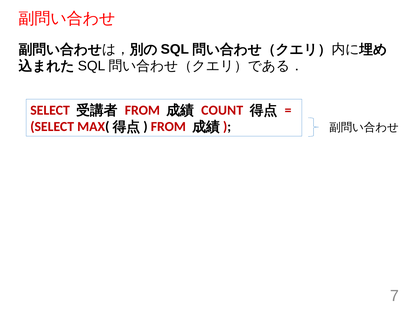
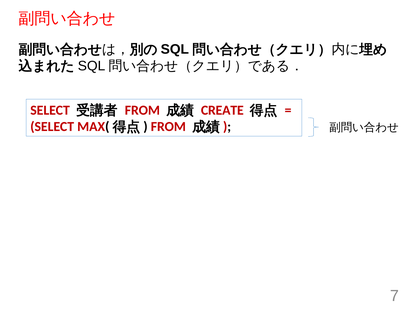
COUNT: COUNT -> CREATE
